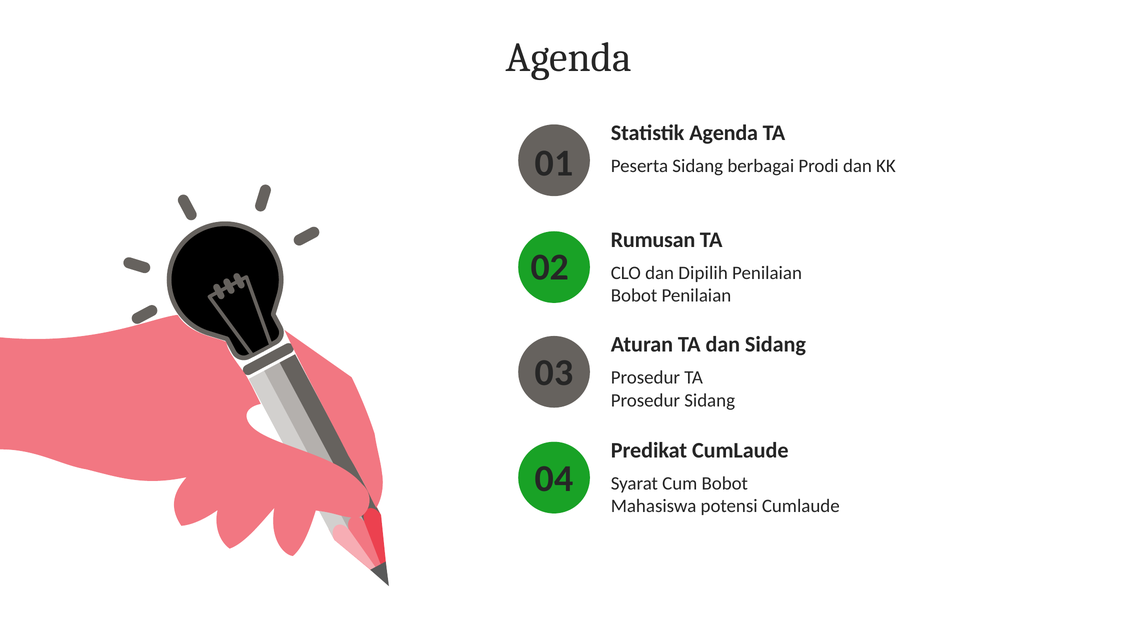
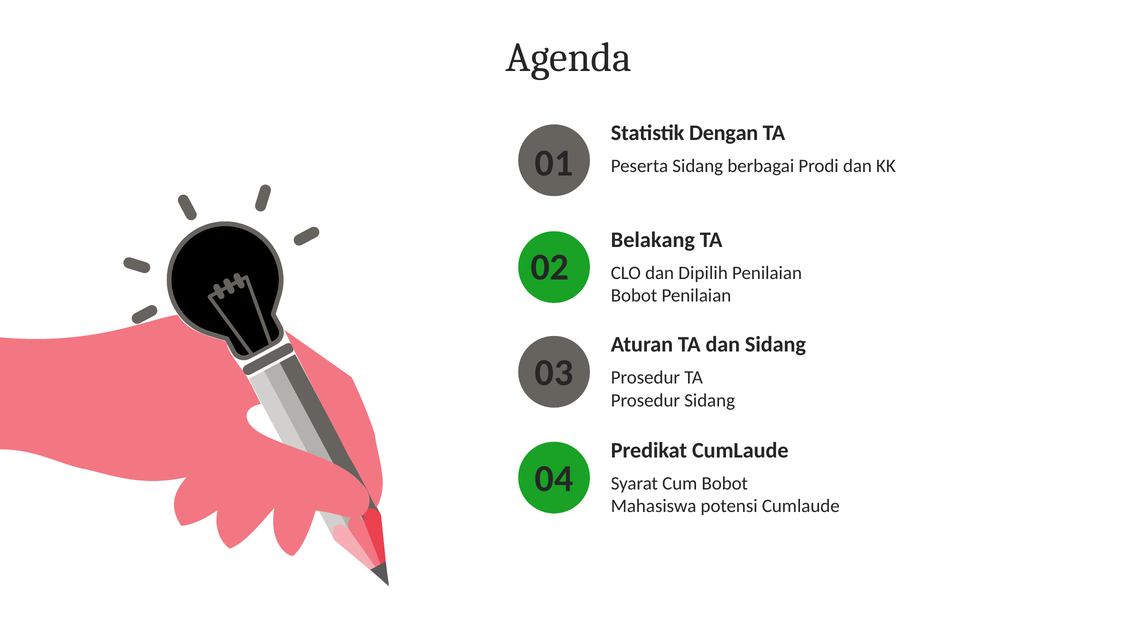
Statistik Agenda: Agenda -> Dengan
Rumusan: Rumusan -> Belakang
